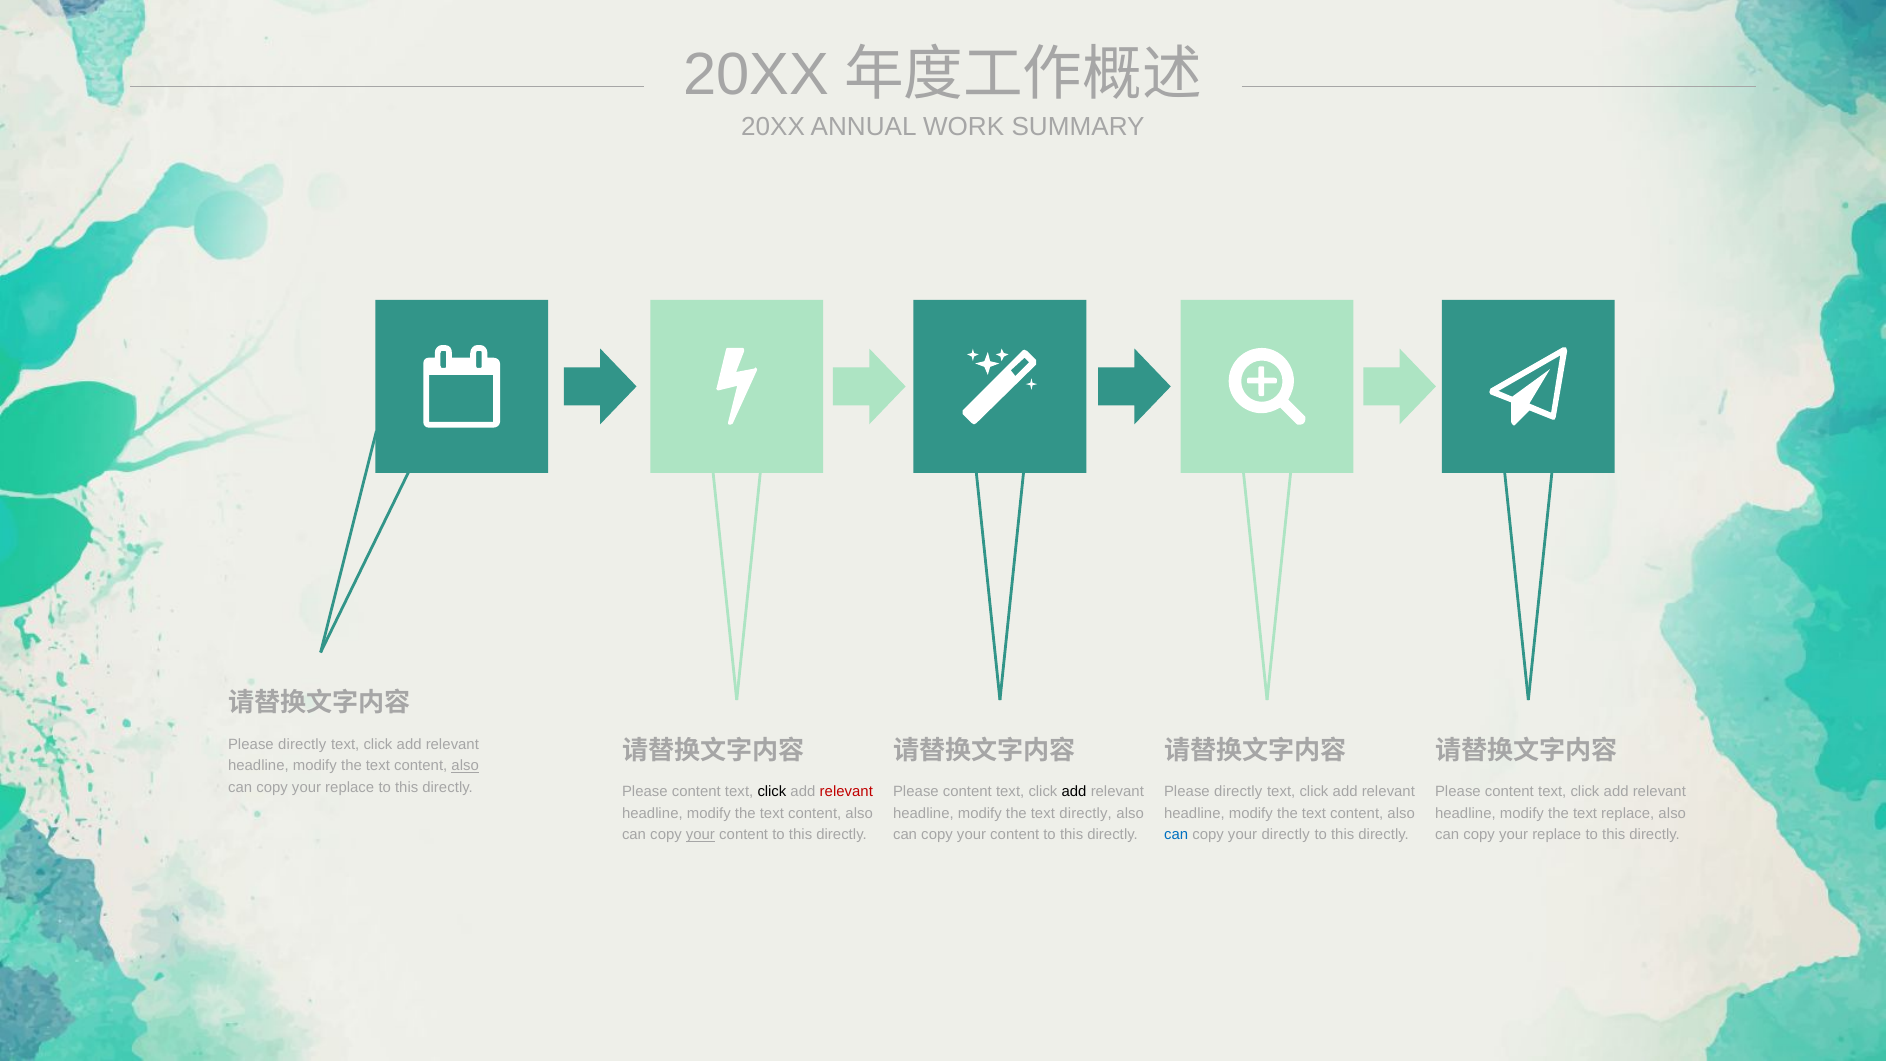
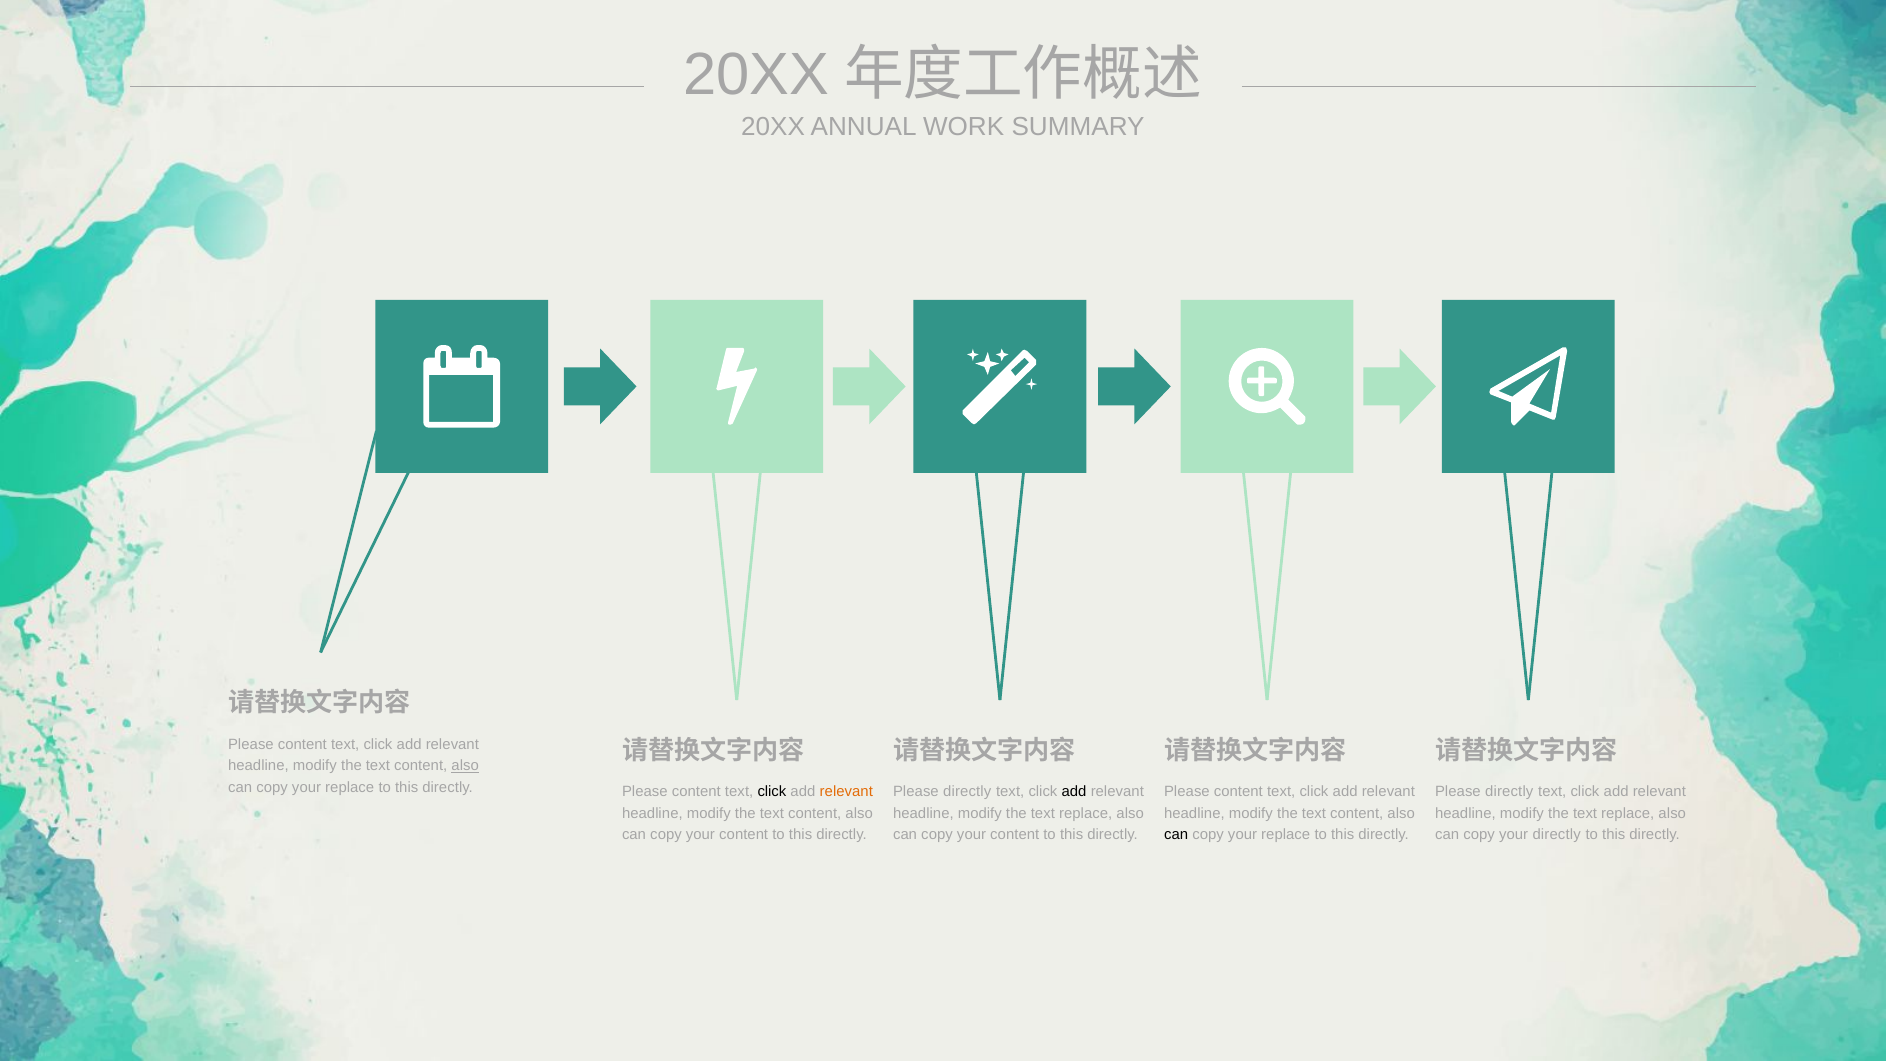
directly at (302, 744): directly -> content
relevant at (846, 792) colour: red -> orange
content at (967, 792): content -> directly
directly at (1238, 792): directly -> content
content at (1509, 792): content -> directly
directly at (1086, 813): directly -> replace
your at (700, 835) underline: present -> none
can at (1176, 835) colour: blue -> black
directly at (1286, 835): directly -> replace
replace at (1557, 835): replace -> directly
